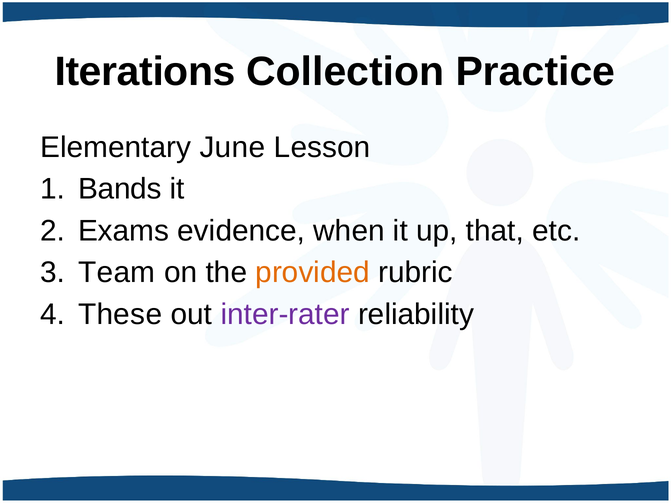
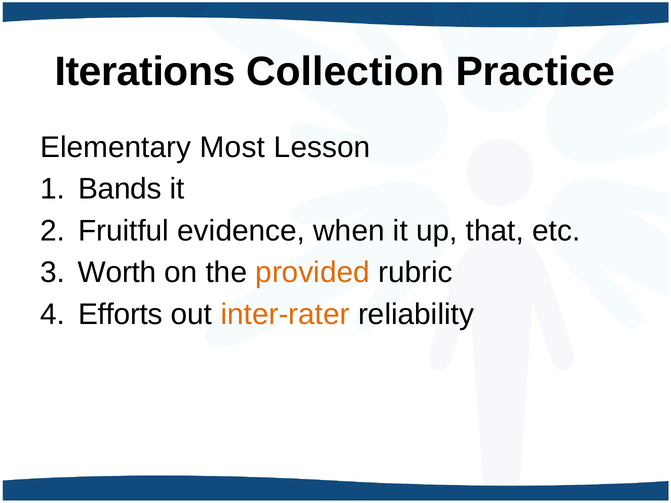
June: June -> Most
Exams: Exams -> Fruitful
Team: Team -> Worth
These: These -> Efforts
inter-rater colour: purple -> orange
